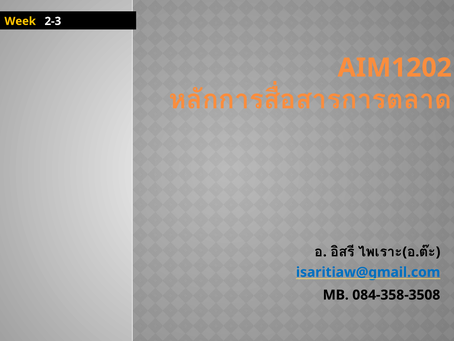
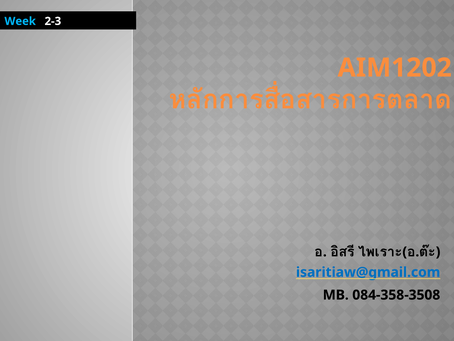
Week colour: yellow -> light blue
